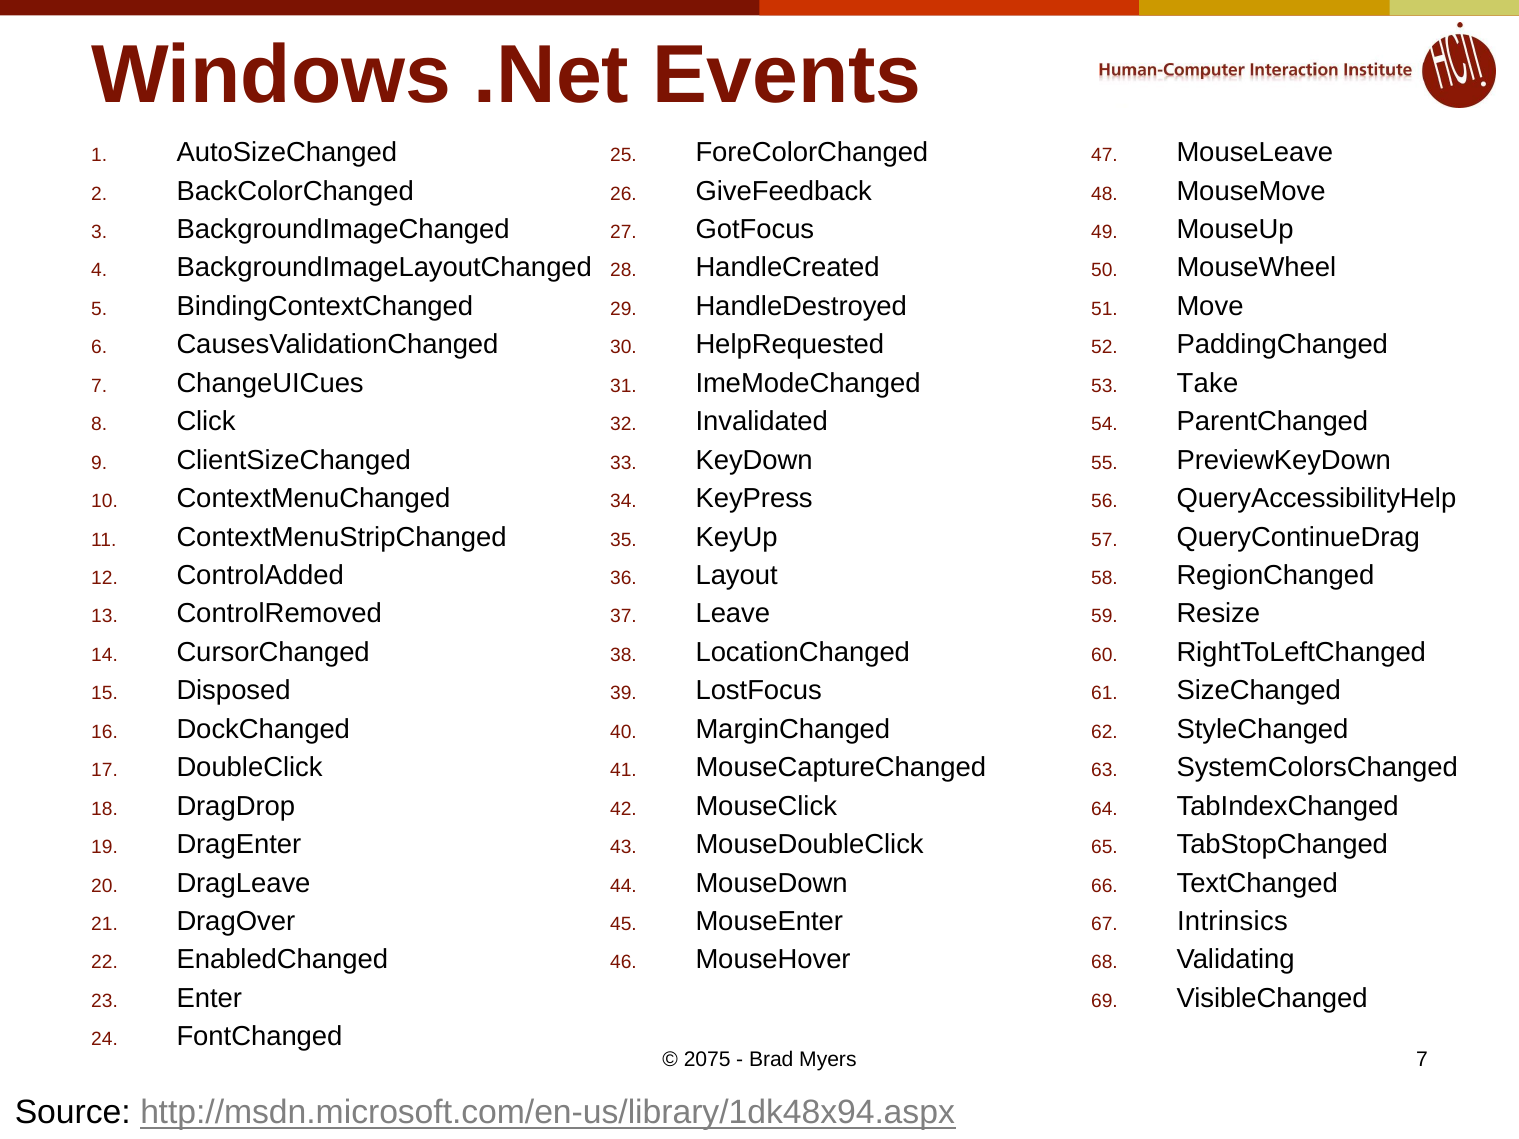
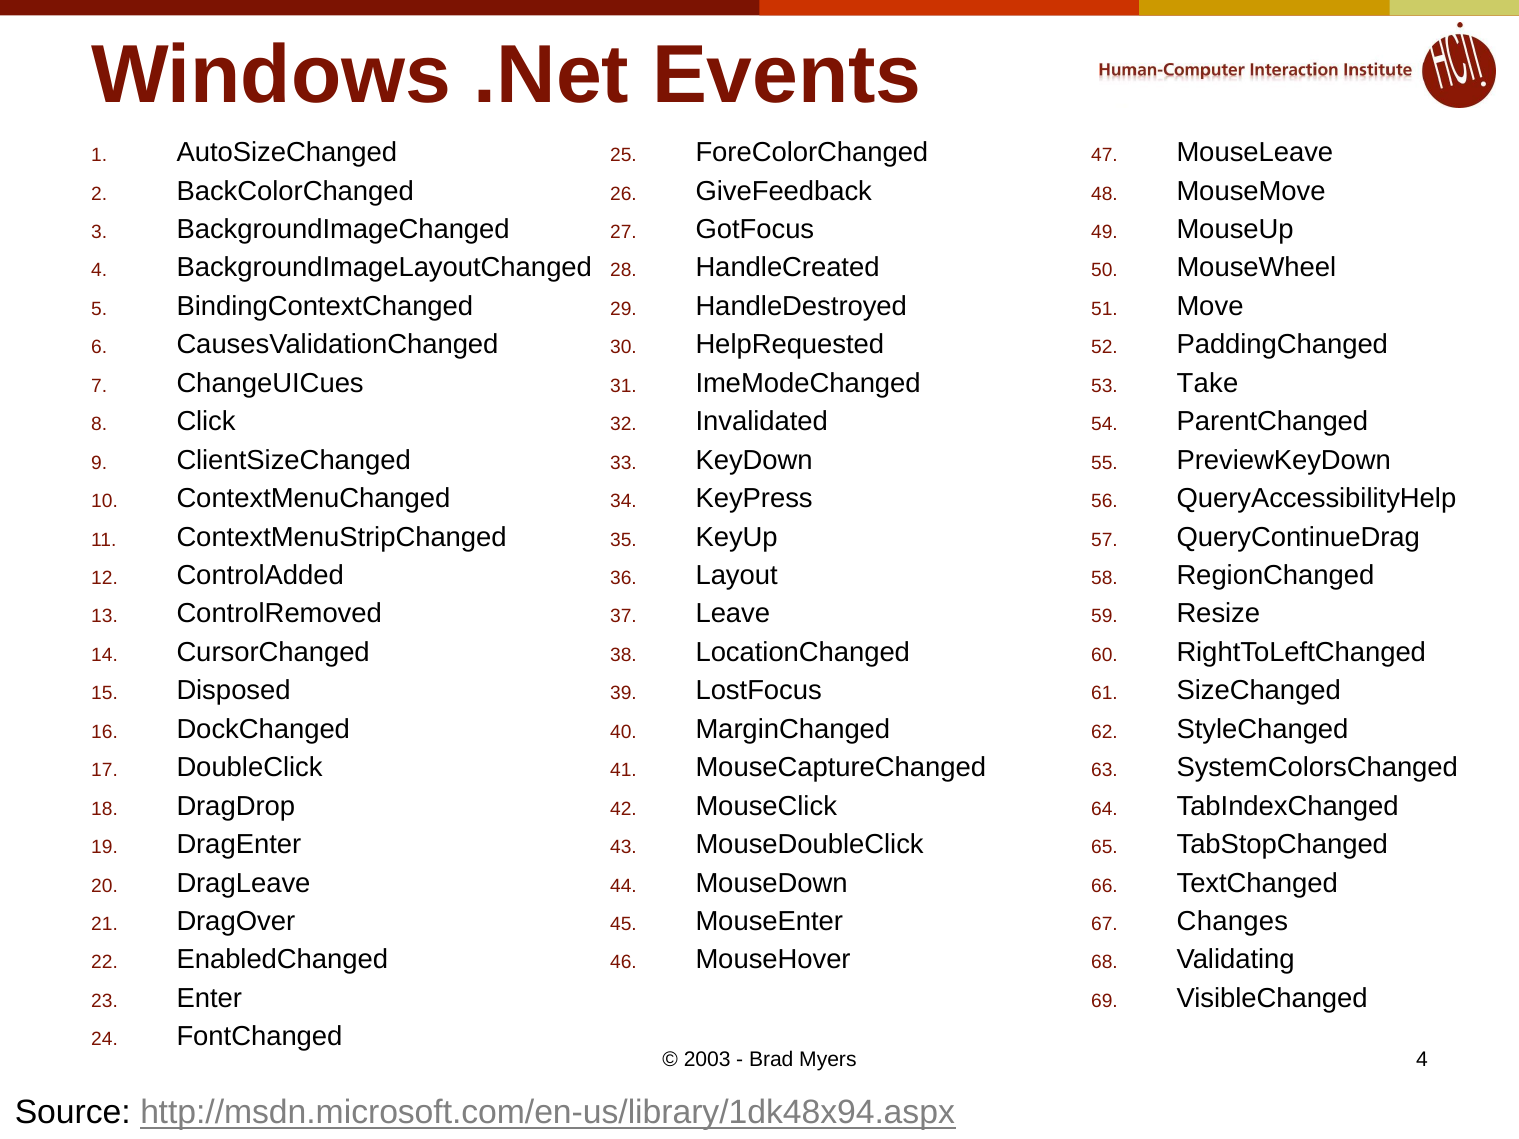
Intrinsics: Intrinsics -> Changes
2075: 2075 -> 2003
Myers 7: 7 -> 4
